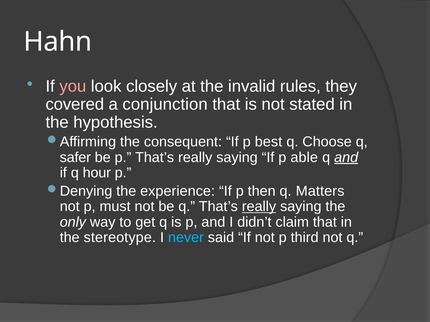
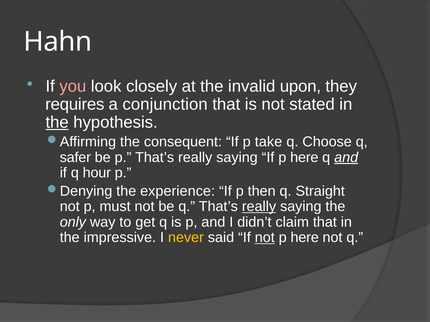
rules: rules -> upon
covered: covered -> requires
the at (57, 122) underline: none -> present
best: best -> take
If p able: able -> here
Matters: Matters -> Straight
stereotype: stereotype -> impressive
never colour: light blue -> yellow
not at (265, 238) underline: none -> present
third at (305, 238): third -> here
